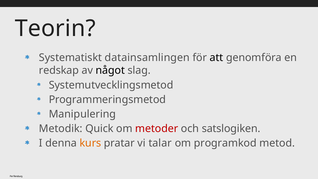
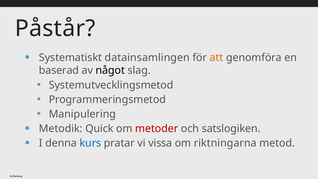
Teorin: Teorin -> Påstår
att colour: black -> orange
redskap: redskap -> baserad
kurs colour: orange -> blue
talar: talar -> vissa
programkod: programkod -> riktningarna
